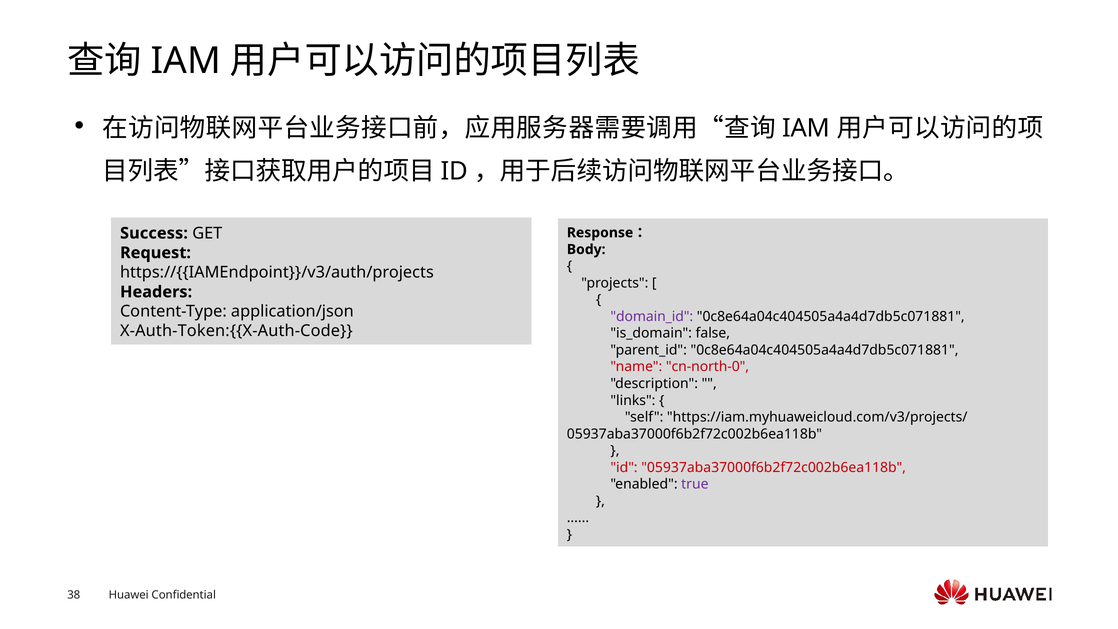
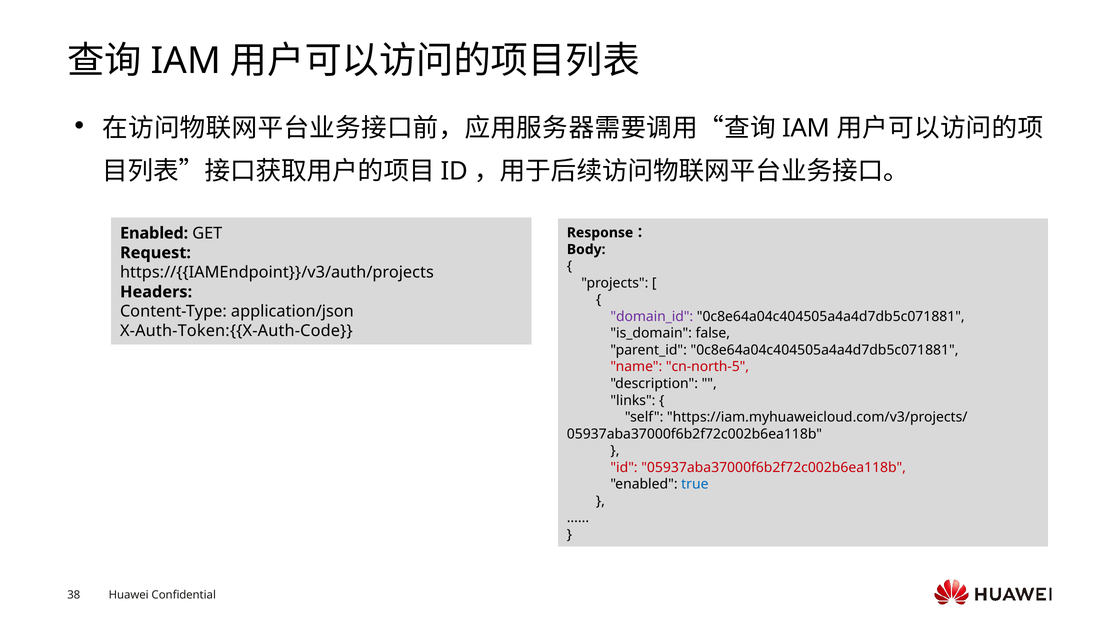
Success at (154, 233): Success -> Enabled
cn-north-0: cn-north-0 -> cn-north-5
true colour: purple -> blue
